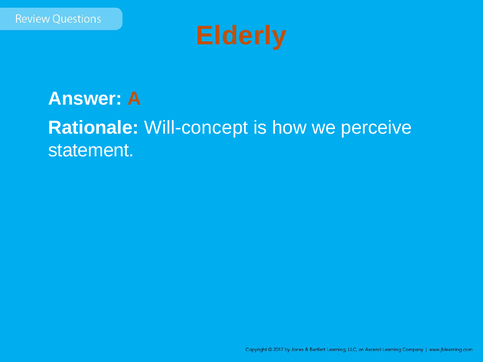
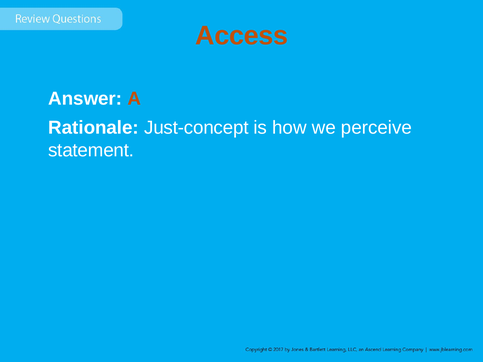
Elderly: Elderly -> Access
Will-concept: Will-concept -> Just-concept
